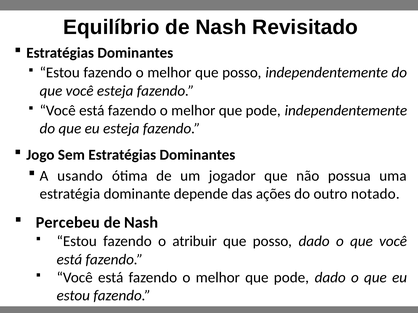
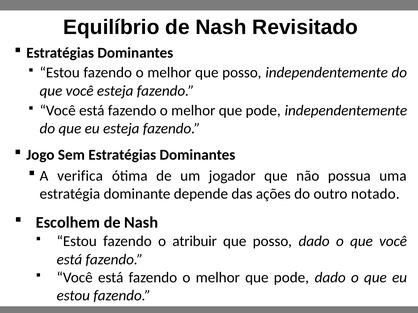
usando: usando -> verifica
Percebeu: Percebeu -> Escolhem
